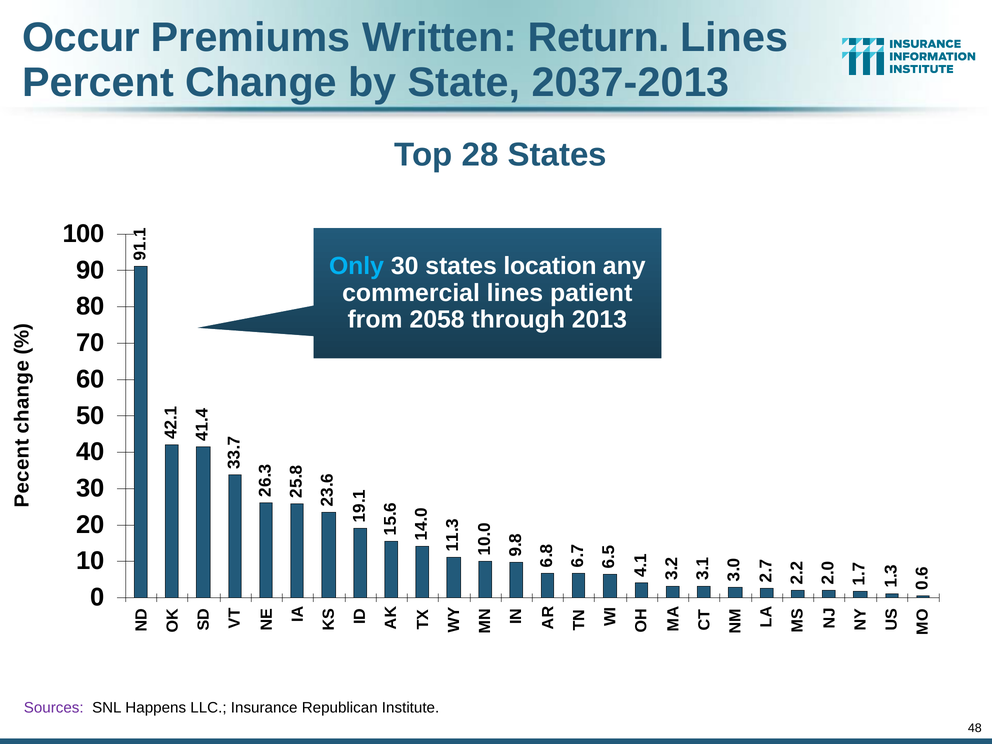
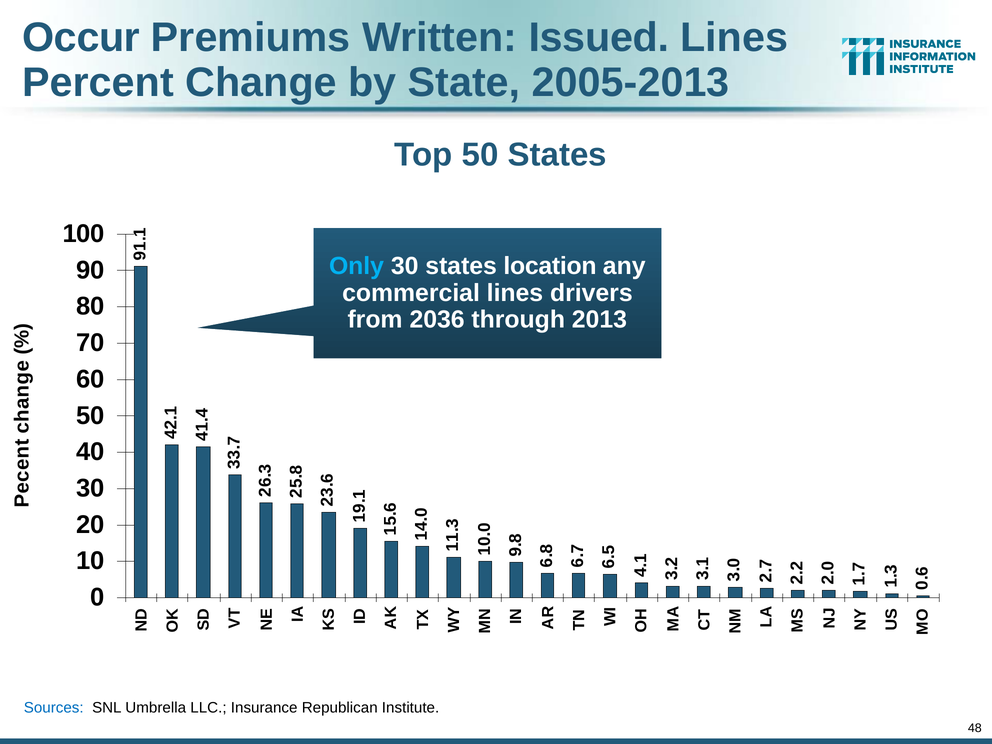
Return: Return -> Issued
2037-2013: 2037-2013 -> 2005-2013
Top 28: 28 -> 50
patient: patient -> drivers
2058: 2058 -> 2036
Sources colour: purple -> blue
Happens: Happens -> Umbrella
